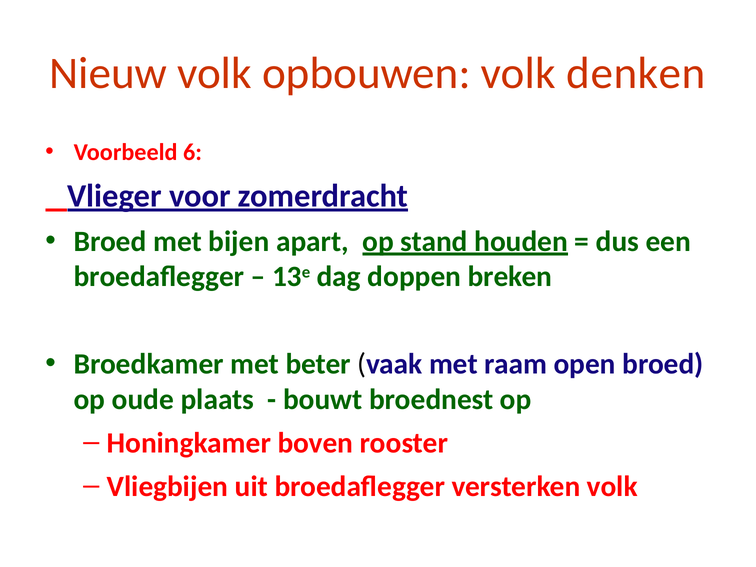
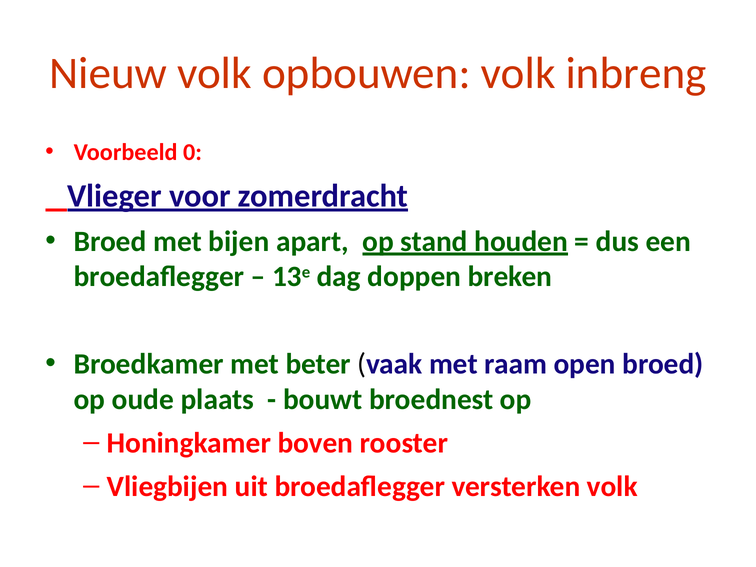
denken: denken -> inbreng
6: 6 -> 0
